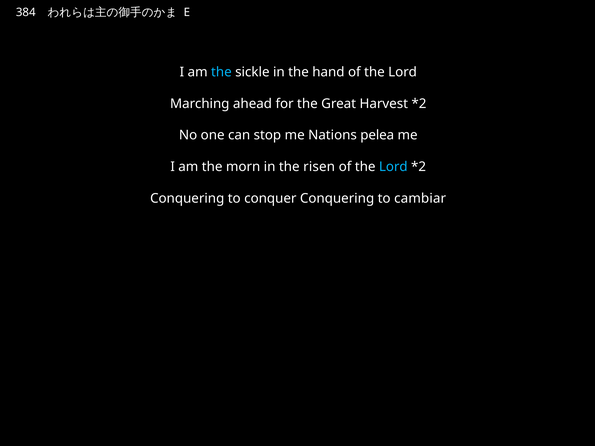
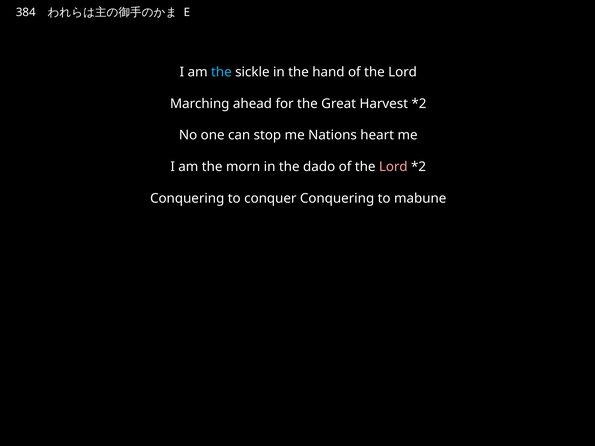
pelea: pelea -> heart
risen: risen -> dado
Lord at (393, 167) colour: light blue -> pink
cambiar: cambiar -> mabune
